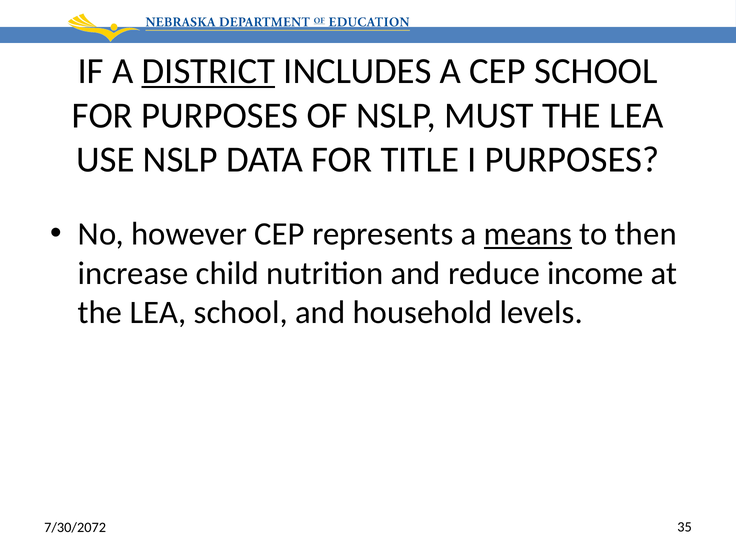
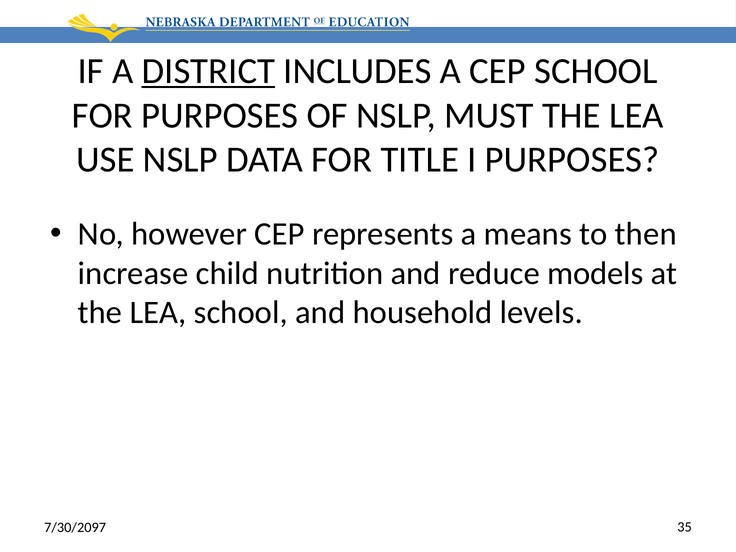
means underline: present -> none
income: income -> models
7/30/2072: 7/30/2072 -> 7/30/2097
